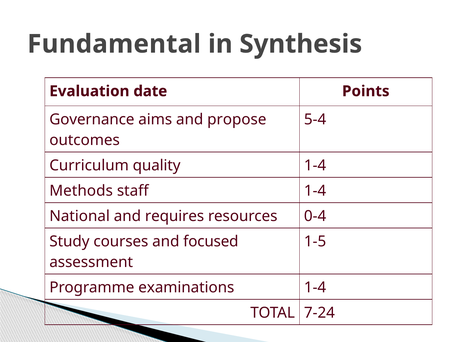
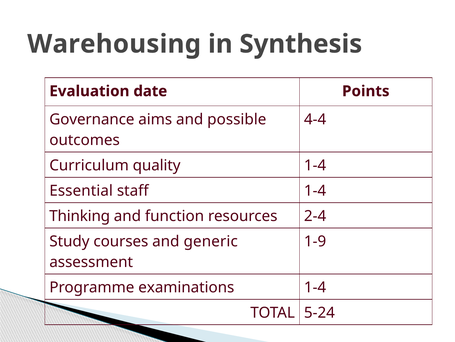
Fundamental: Fundamental -> Warehousing
propose: propose -> possible
5-4: 5-4 -> 4-4
Methods: Methods -> Essential
National: National -> Thinking
requires: requires -> function
0-4: 0-4 -> 2-4
focused: focused -> generic
1-5: 1-5 -> 1-9
7-24: 7-24 -> 5-24
